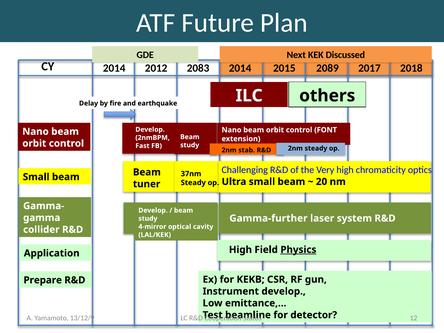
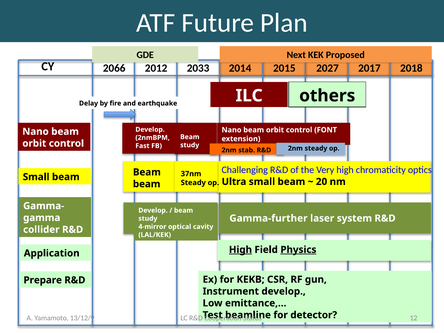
Discussed: Discussed -> Proposed
CY 2014: 2014 -> 2066
2083: 2083 -> 2033
2089: 2089 -> 2027
tuner at (147, 184): tuner -> beam
High at (240, 250) underline: none -> present
